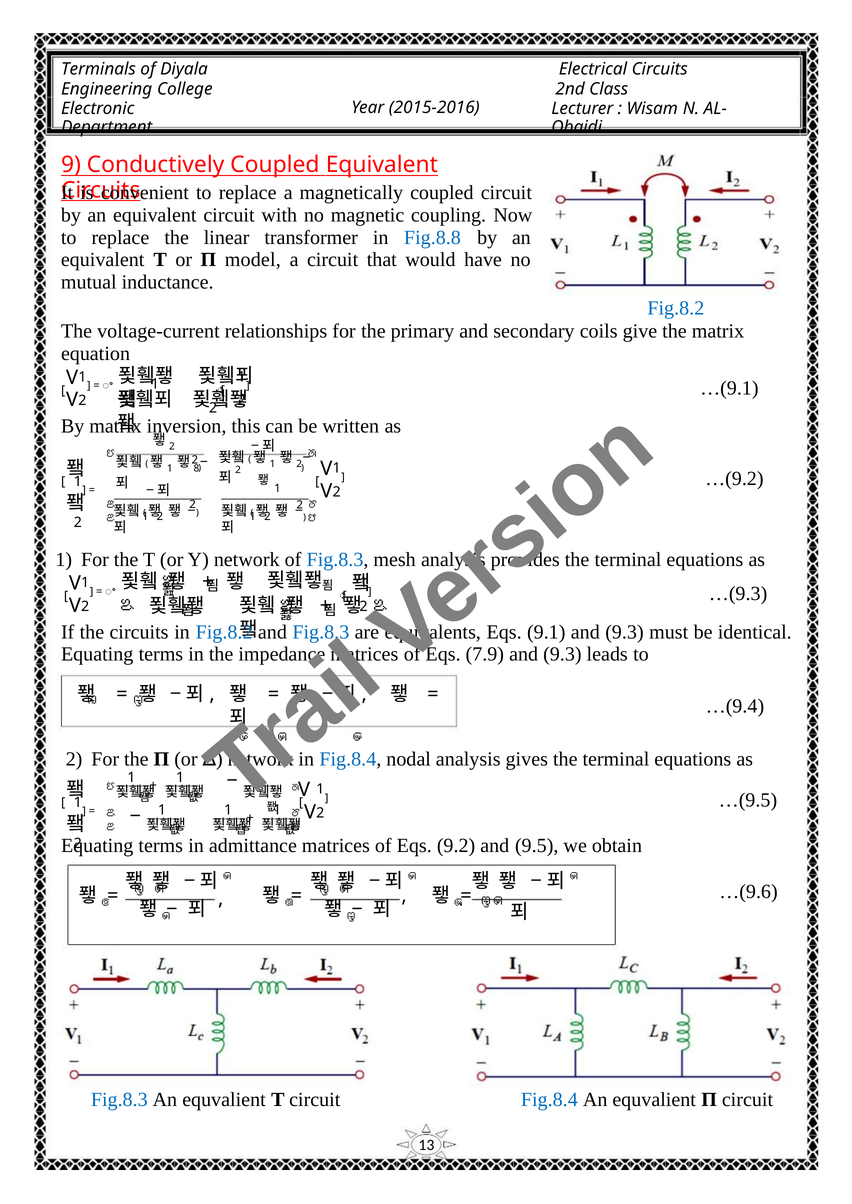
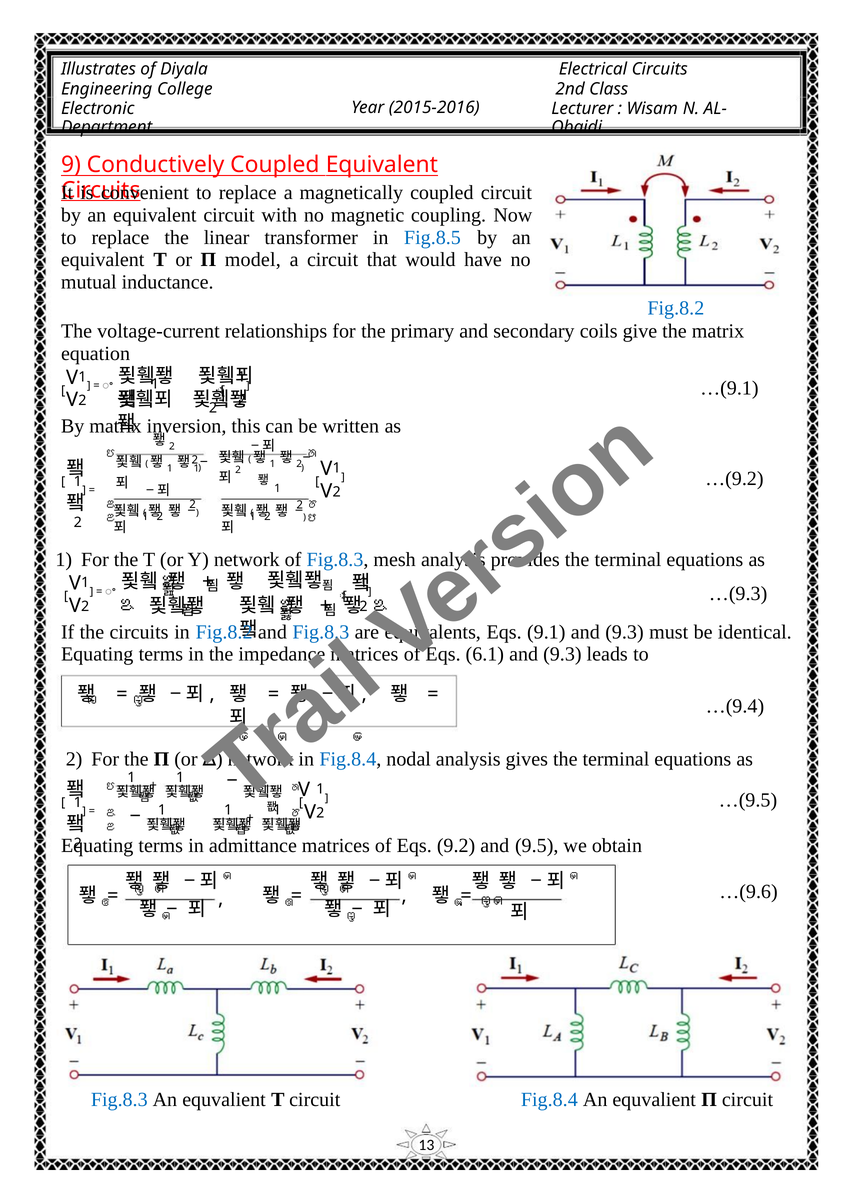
Terminals: Terminals -> Illustrates
Fig.8.8: Fig.8.8 -> Fig.8.5
8 at (196, 469): 8 -> 1
7.9: 7.9 -> 6.1
